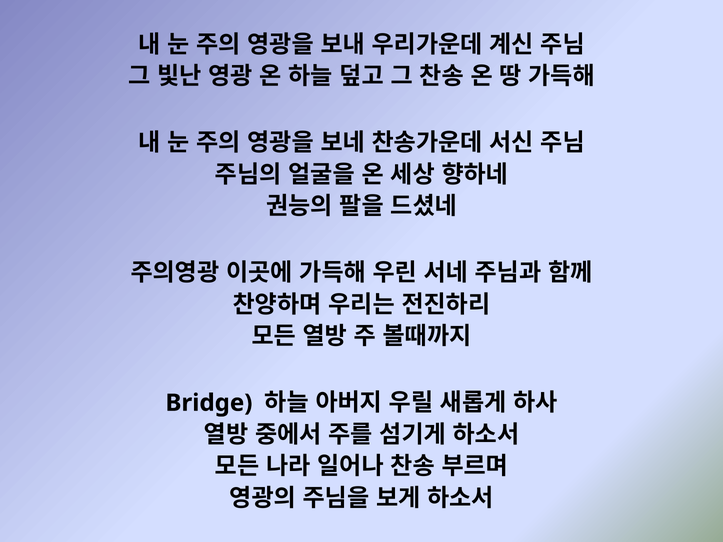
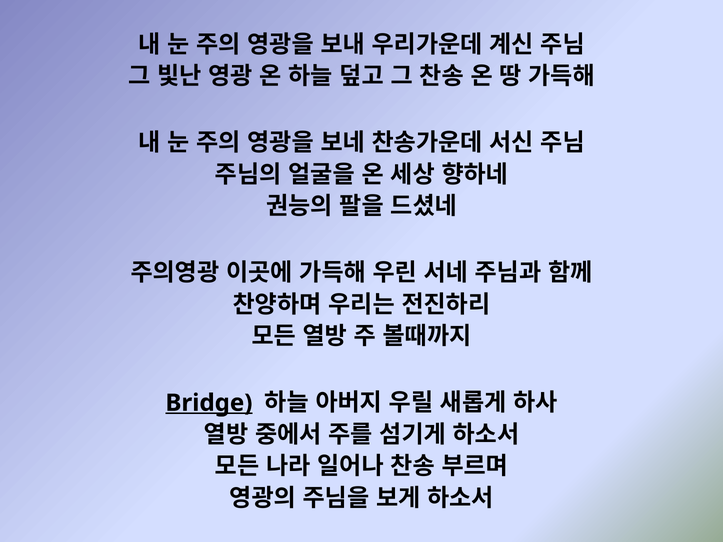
Bridge underline: none -> present
